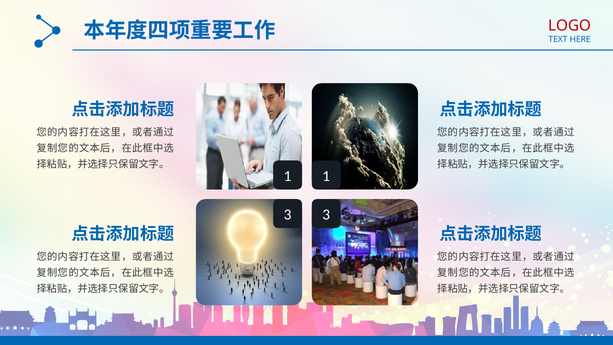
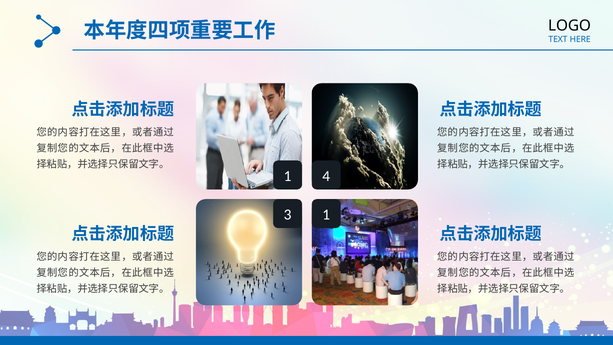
LOGO colour: red -> black
1 1: 1 -> 4
3 3: 3 -> 1
